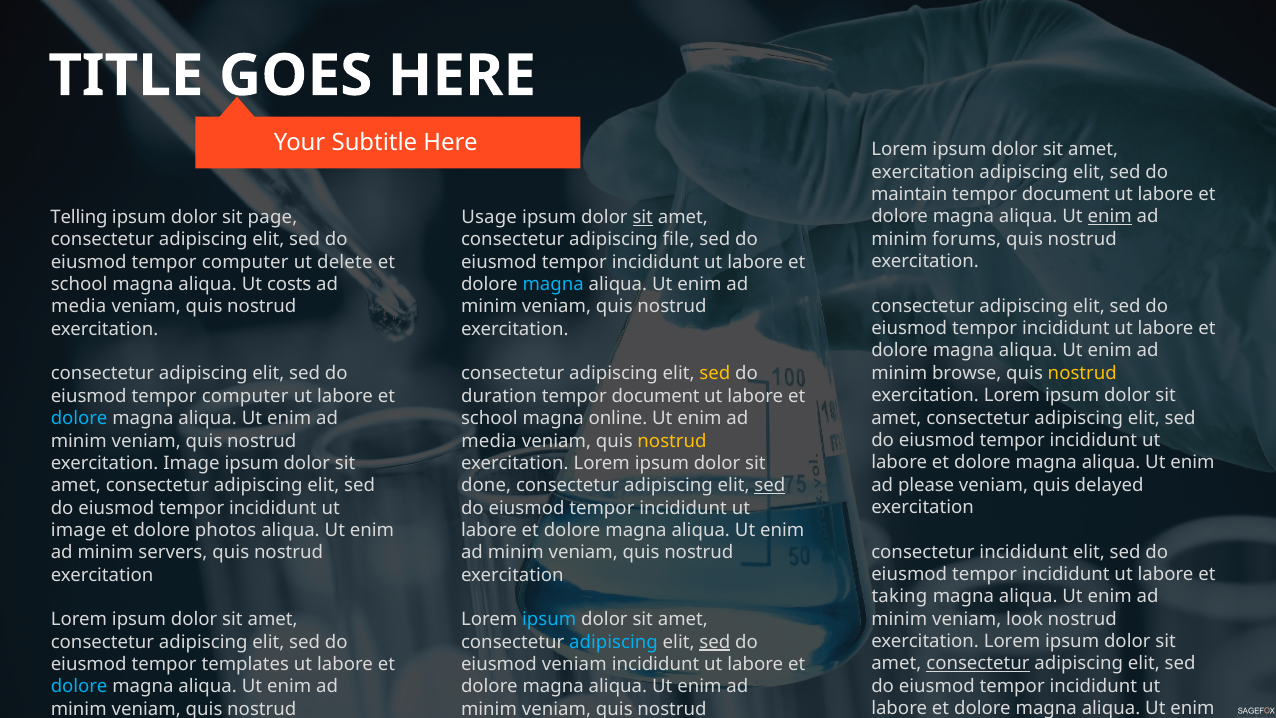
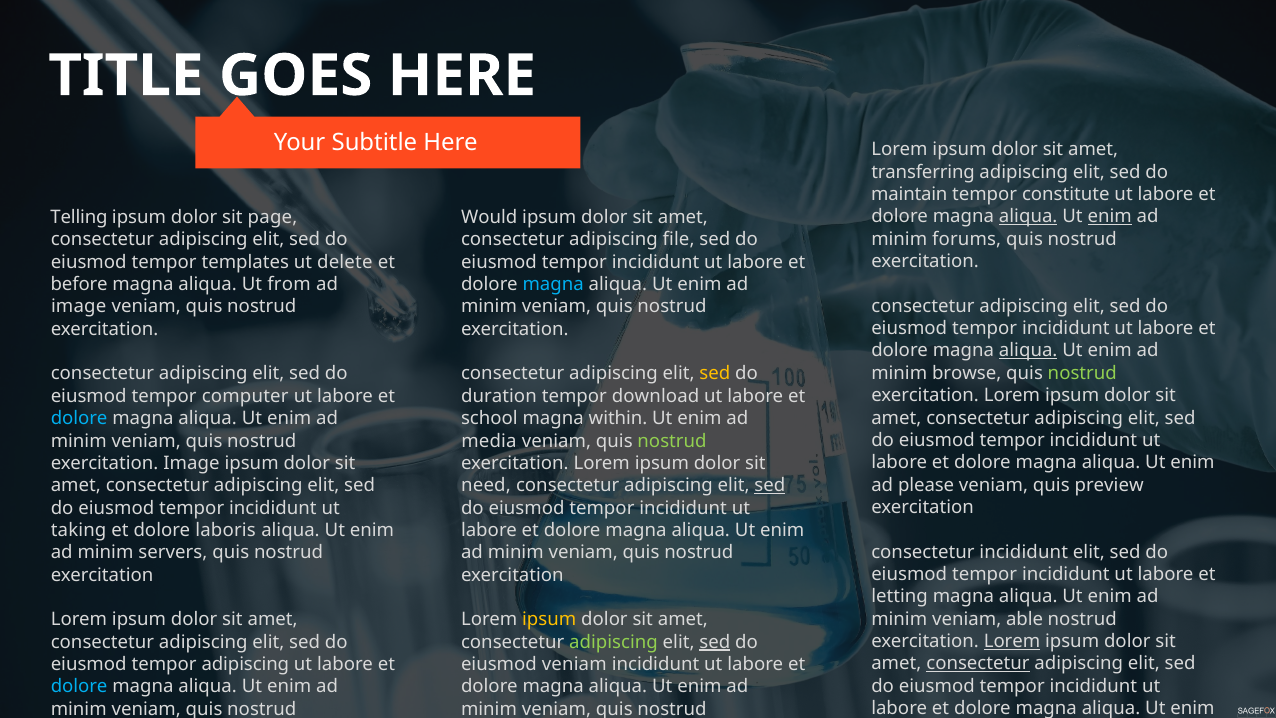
exercitation at (923, 172): exercitation -> transferring
document at (1066, 194): document -> constitute
aliqua at (1028, 217) underline: none -> present
Usage: Usage -> Would
sit at (643, 217) underline: present -> none
computer at (245, 262): computer -> templates
school at (79, 284): school -> before
costs: costs -> from
media at (79, 307): media -> image
aliqua at (1028, 351) underline: none -> present
nostrud at (1082, 373) colour: yellow -> light green
document at (656, 396): document -> download
online: online -> within
nostrud at (672, 441) colour: yellow -> light green
delayed: delayed -> preview
done: done -> need
image at (79, 530): image -> taking
photos: photos -> laboris
taking: taking -> letting
look: look -> able
ipsum at (549, 619) colour: light blue -> yellow
Lorem at (1012, 641) underline: none -> present
adipiscing at (613, 642) colour: light blue -> light green
tempor templates: templates -> adipiscing
